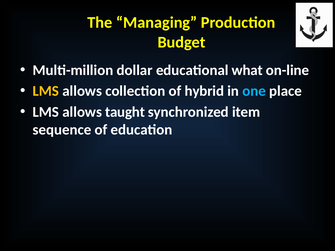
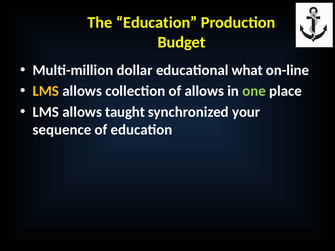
The Managing: Managing -> Education
of hybrid: hybrid -> allows
one colour: light blue -> light green
item: item -> your
